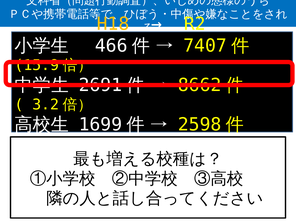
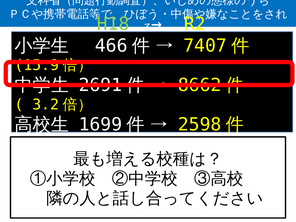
H18 colour: yellow -> light green
